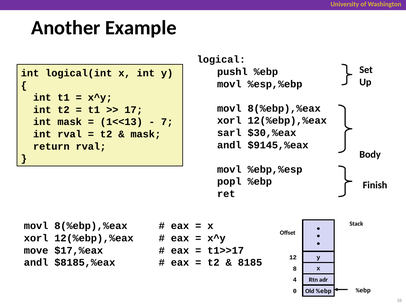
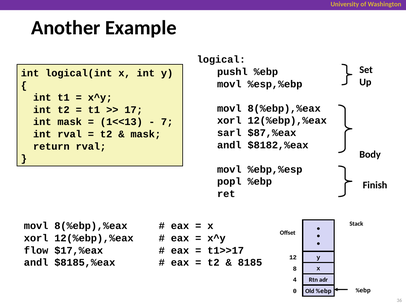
$30,%eax: $30,%eax -> $87,%eax
$9145,%eax: $9145,%eax -> $8182,%eax
move: move -> flow
